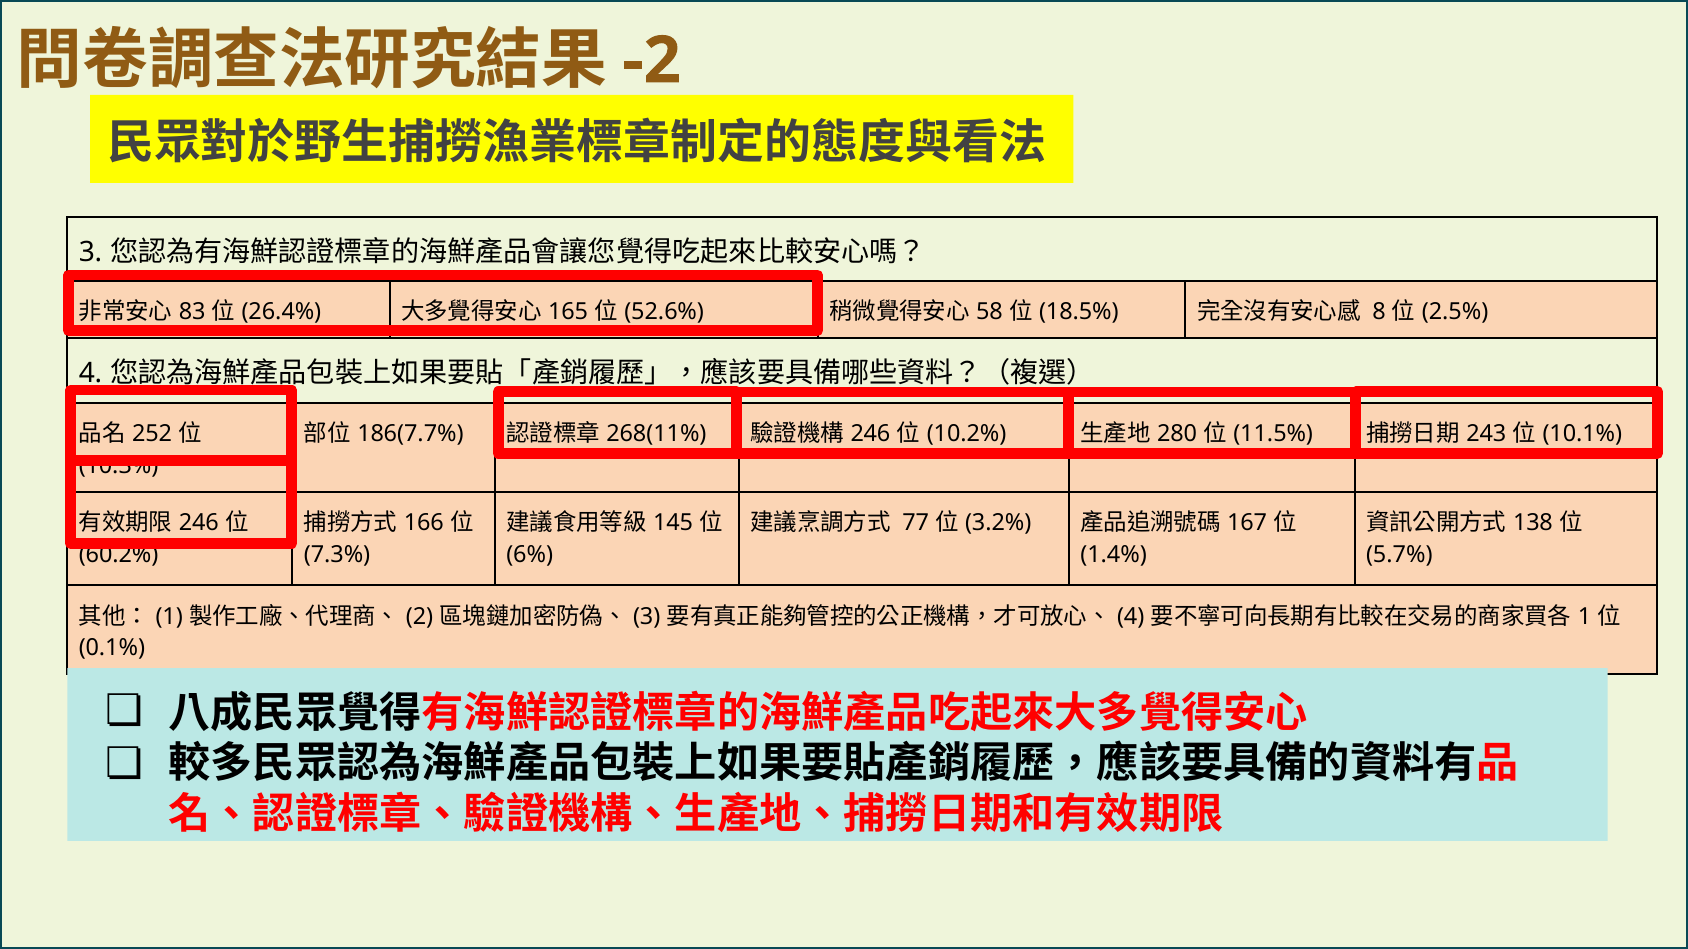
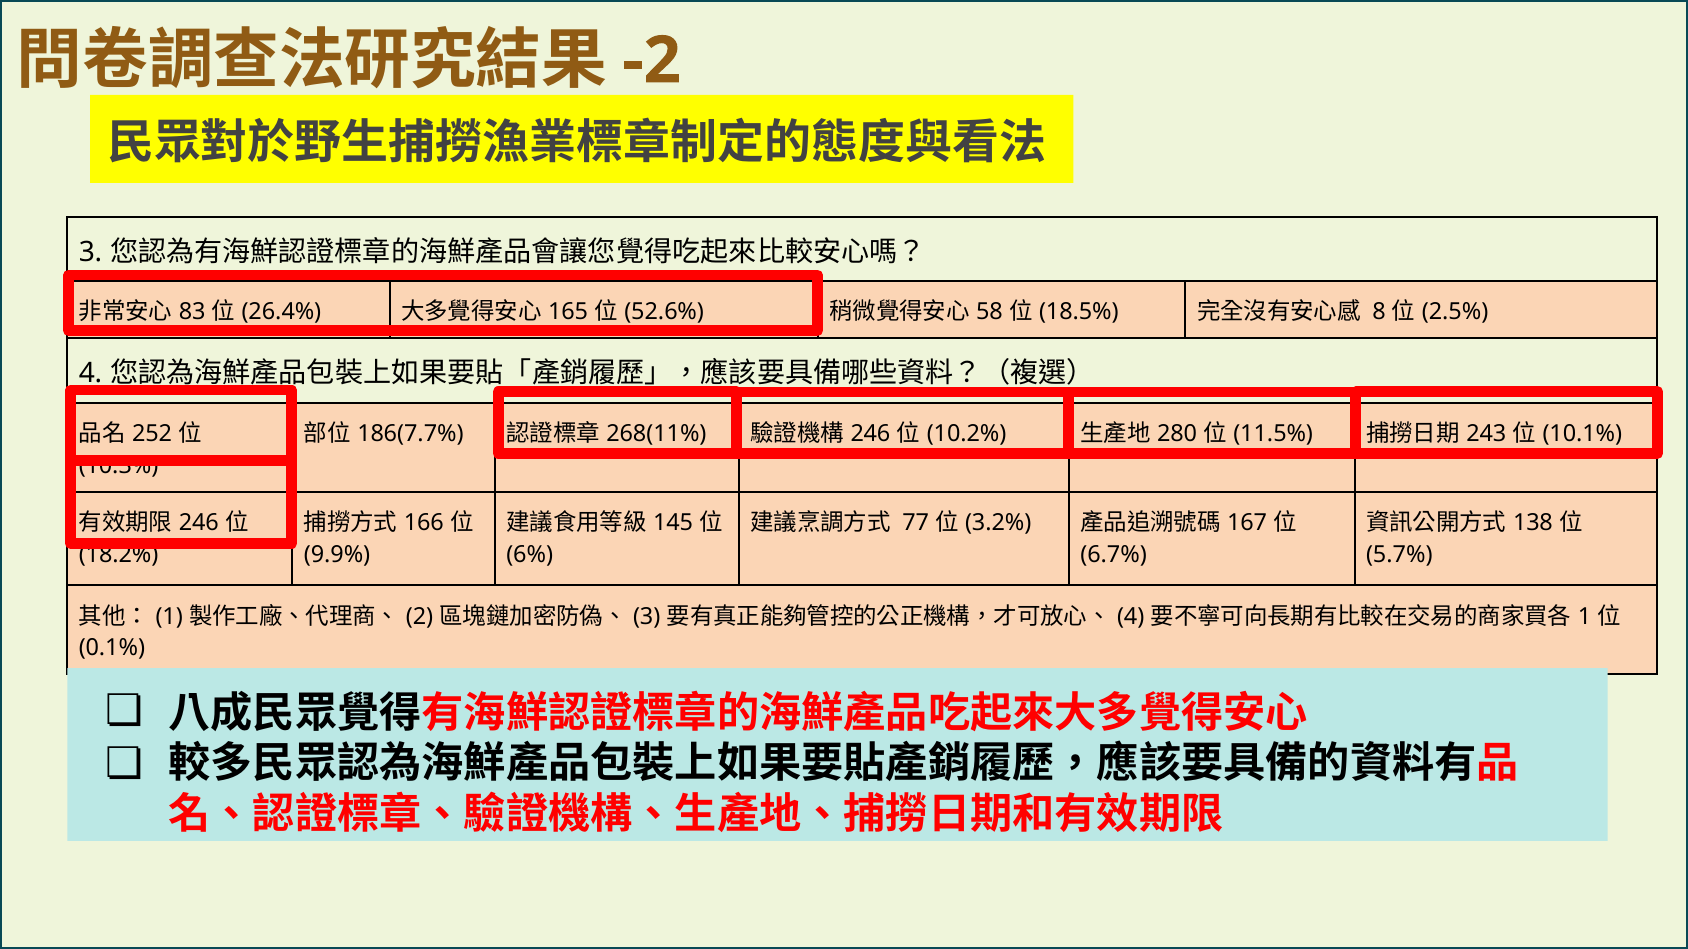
60.2%: 60.2% -> 18.2%
7.3%: 7.3% -> 9.9%
1.4%: 1.4% -> 6.7%
